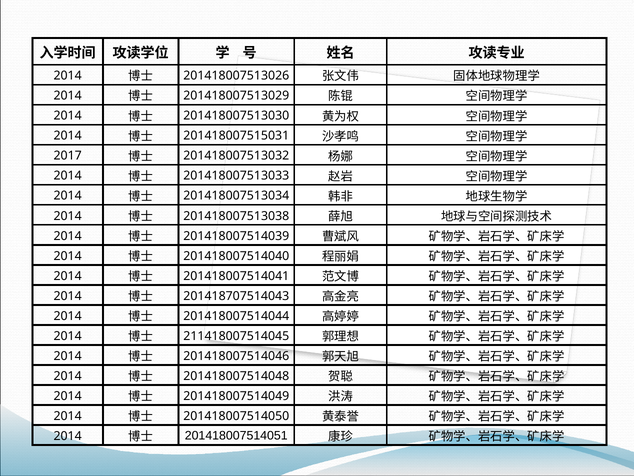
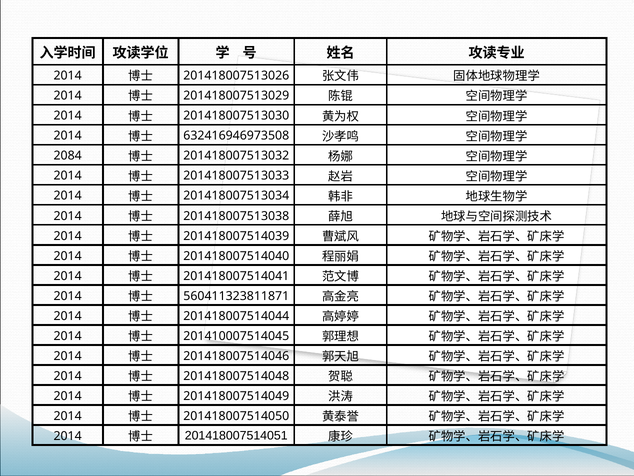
201418007515031: 201418007515031 -> 632416946973508
2017: 2017 -> 2084
201418707514043: 201418707514043 -> 560411323811871
211418007514045: 211418007514045 -> 201410007514045
